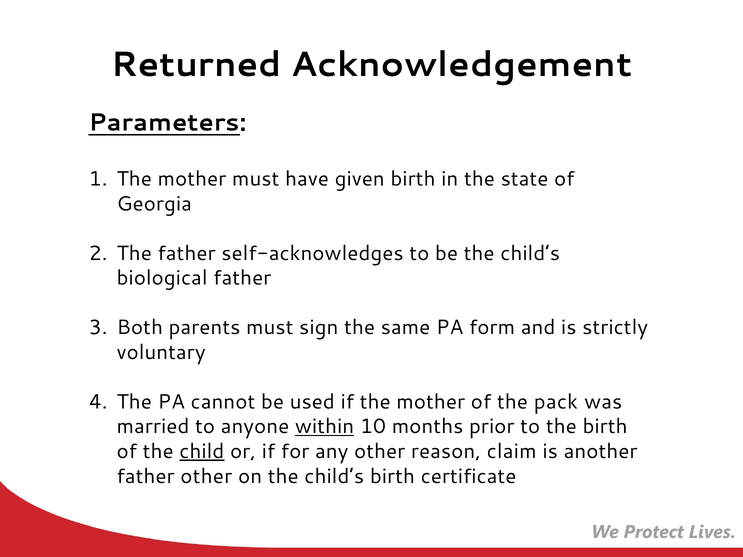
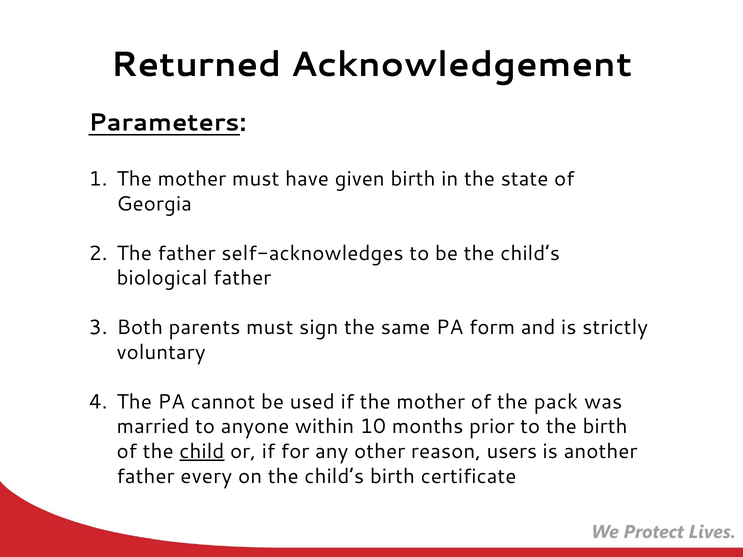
within underline: present -> none
claim: claim -> users
father other: other -> every
